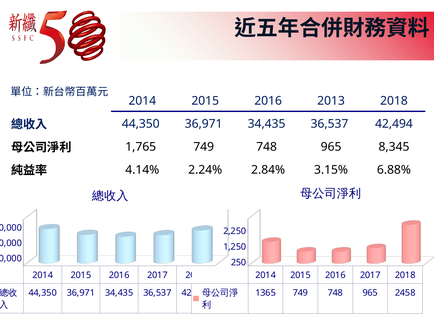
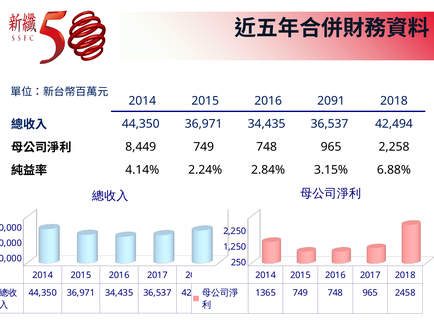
2013: 2013 -> 2091
1,765: 1,765 -> 8,449
8,345: 8,345 -> 2,258
